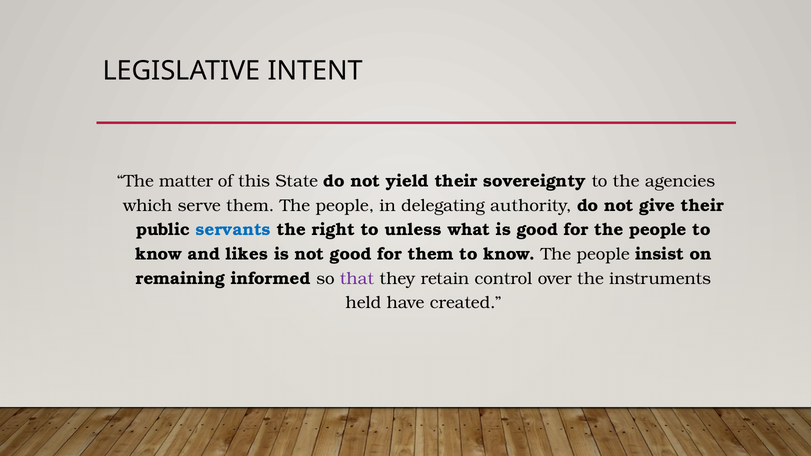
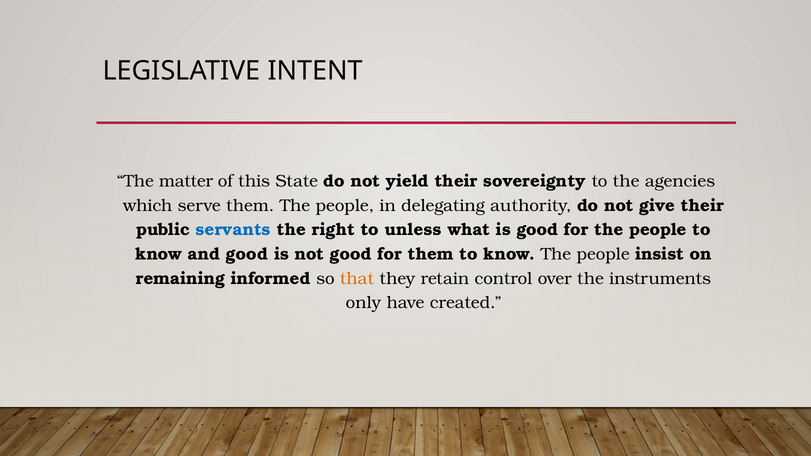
and likes: likes -> good
that colour: purple -> orange
held: held -> only
